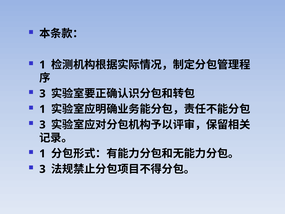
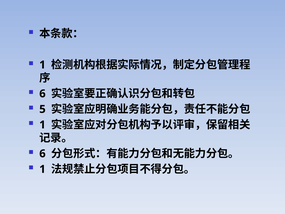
3 at (42, 94): 3 -> 6
1 at (42, 109): 1 -> 5
3 at (42, 125): 3 -> 1
1 at (42, 153): 1 -> 6
3 at (42, 169): 3 -> 1
